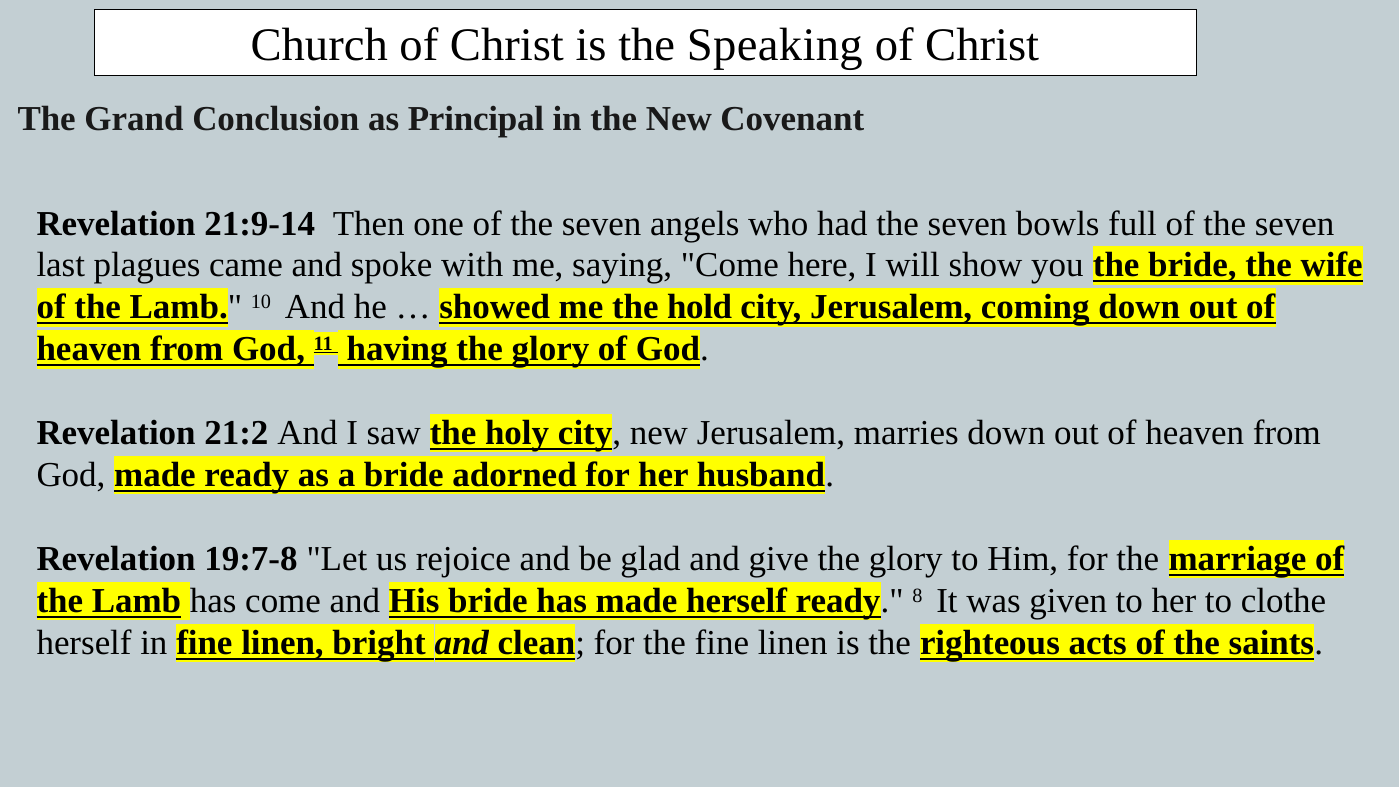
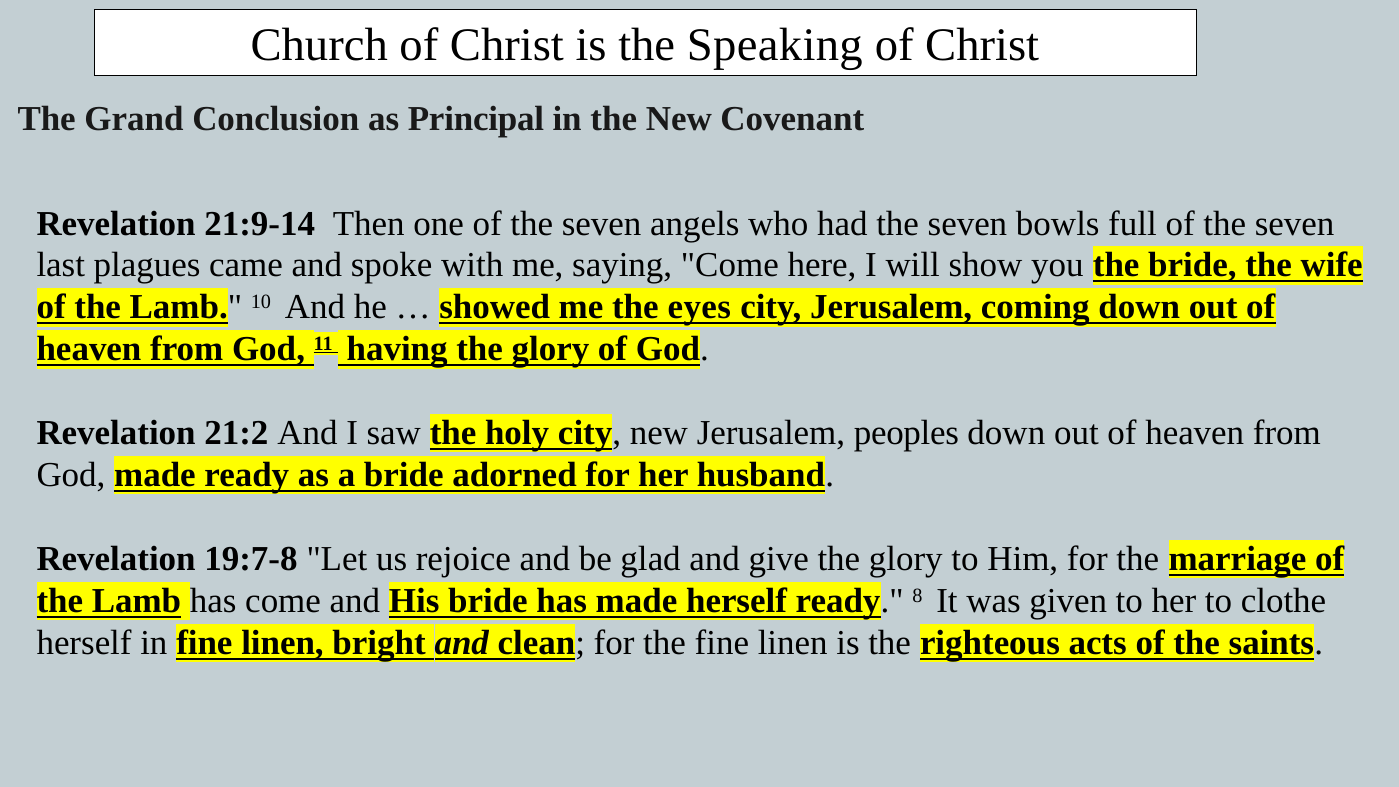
hold: hold -> eyes
marries: marries -> peoples
